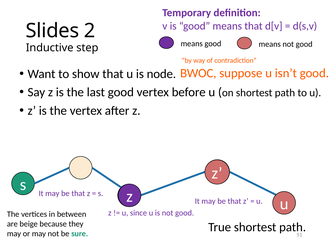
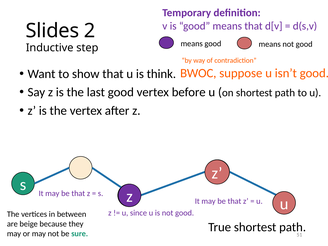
node: node -> think
